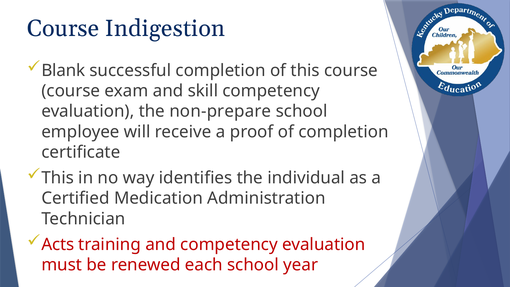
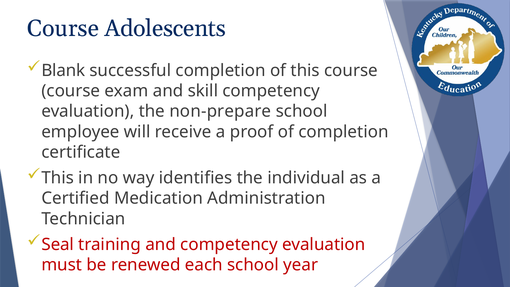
Indigestion: Indigestion -> Adolescents
Acts: Acts -> Seal
